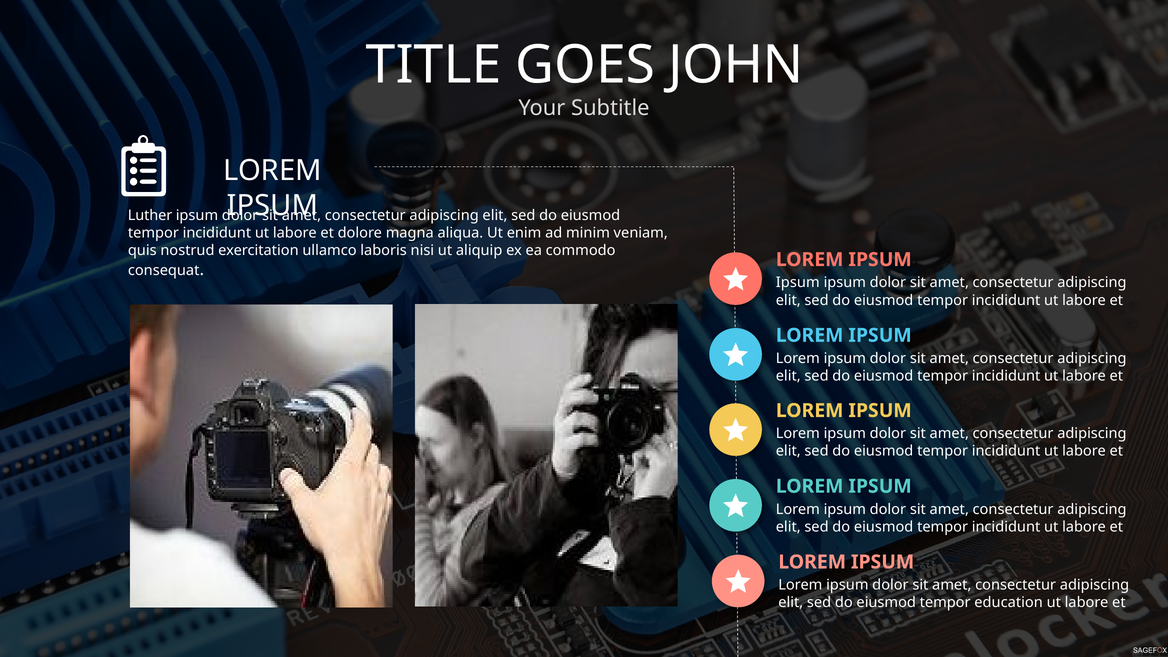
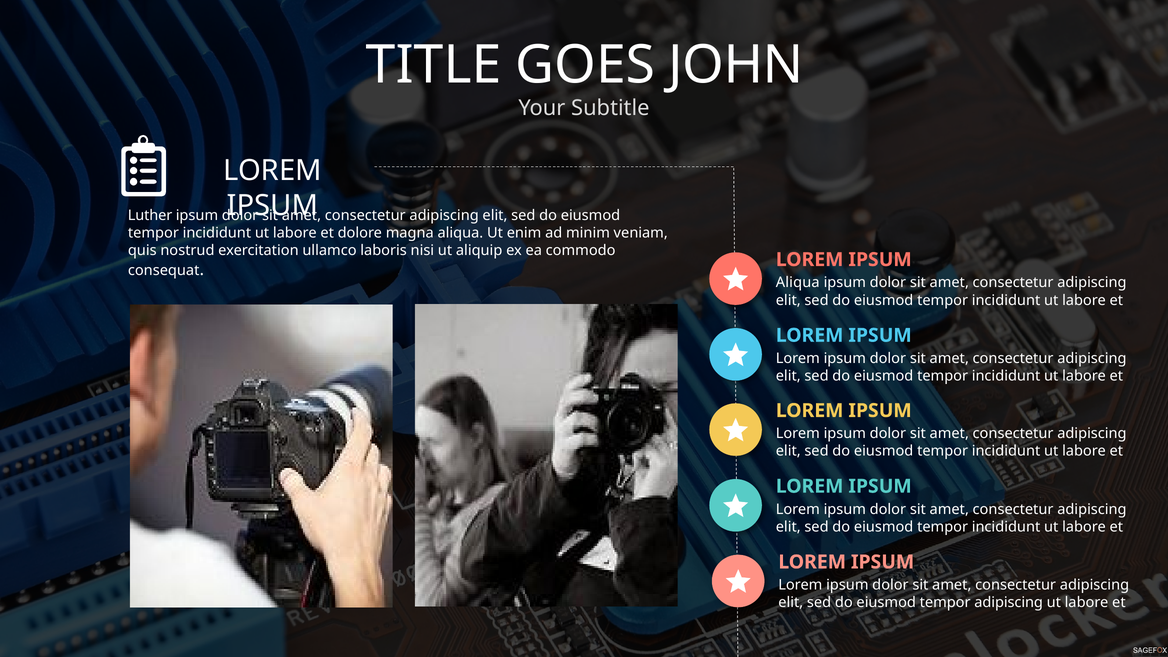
Ipsum at (798, 283): Ipsum -> Aliqua
tempor education: education -> adipiscing
